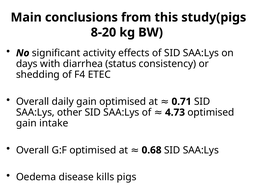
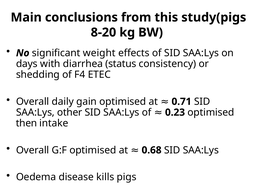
activity: activity -> weight
4.73: 4.73 -> 0.23
gain at (26, 123): gain -> then
